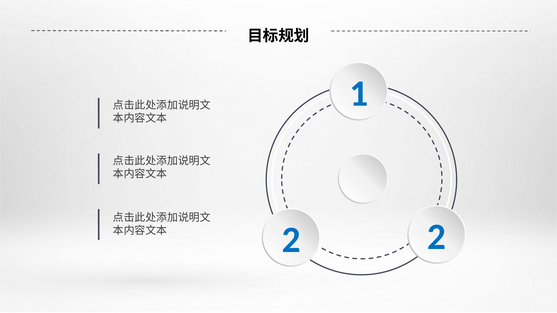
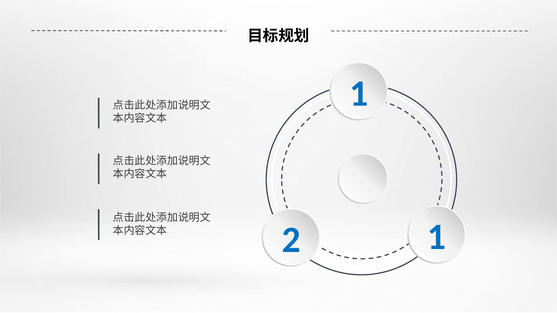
2 2: 2 -> 1
